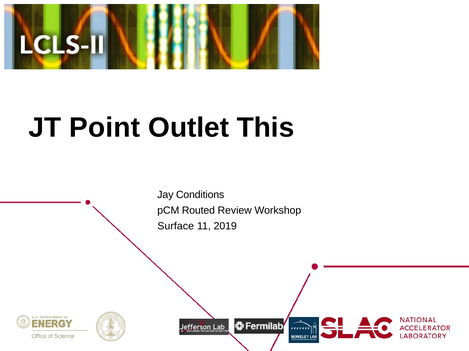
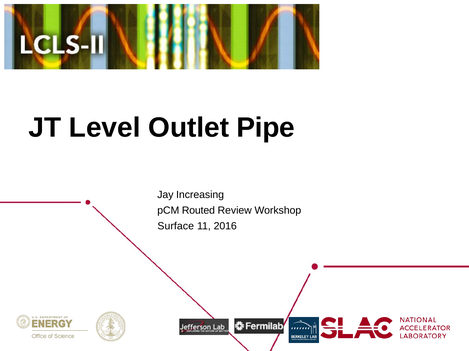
Point: Point -> Level
This: This -> Pipe
Conditions: Conditions -> Increasing
2019: 2019 -> 2016
